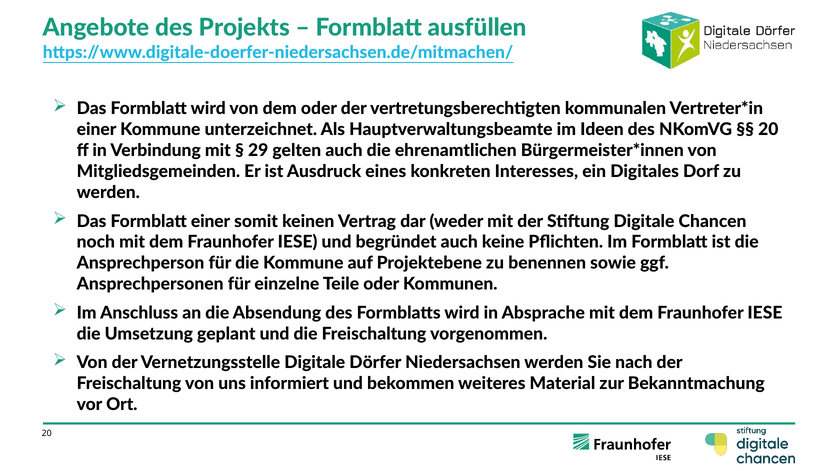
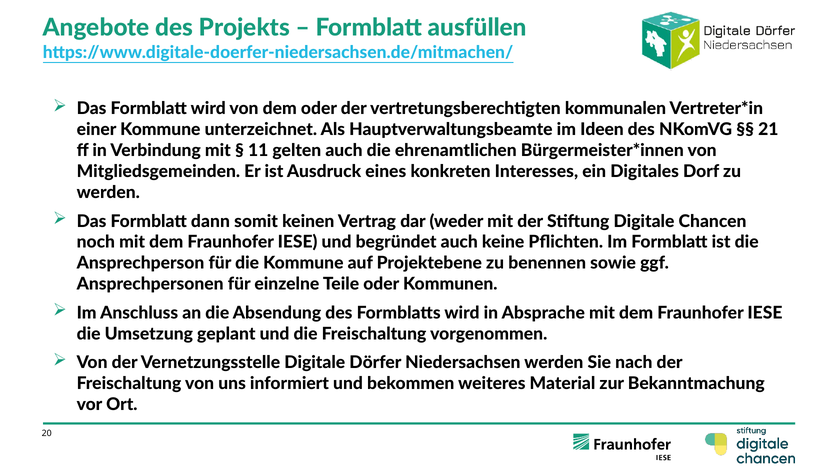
20 at (768, 130): 20 -> 21
29: 29 -> 11
Formblatt einer: einer -> dann
